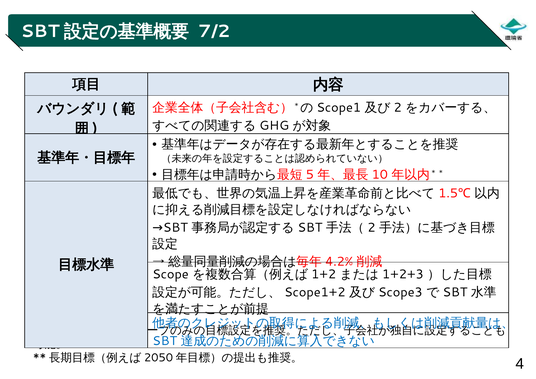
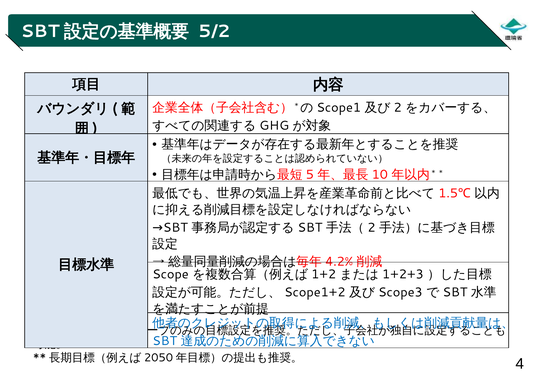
7/2: 7/2 -> 5/2
